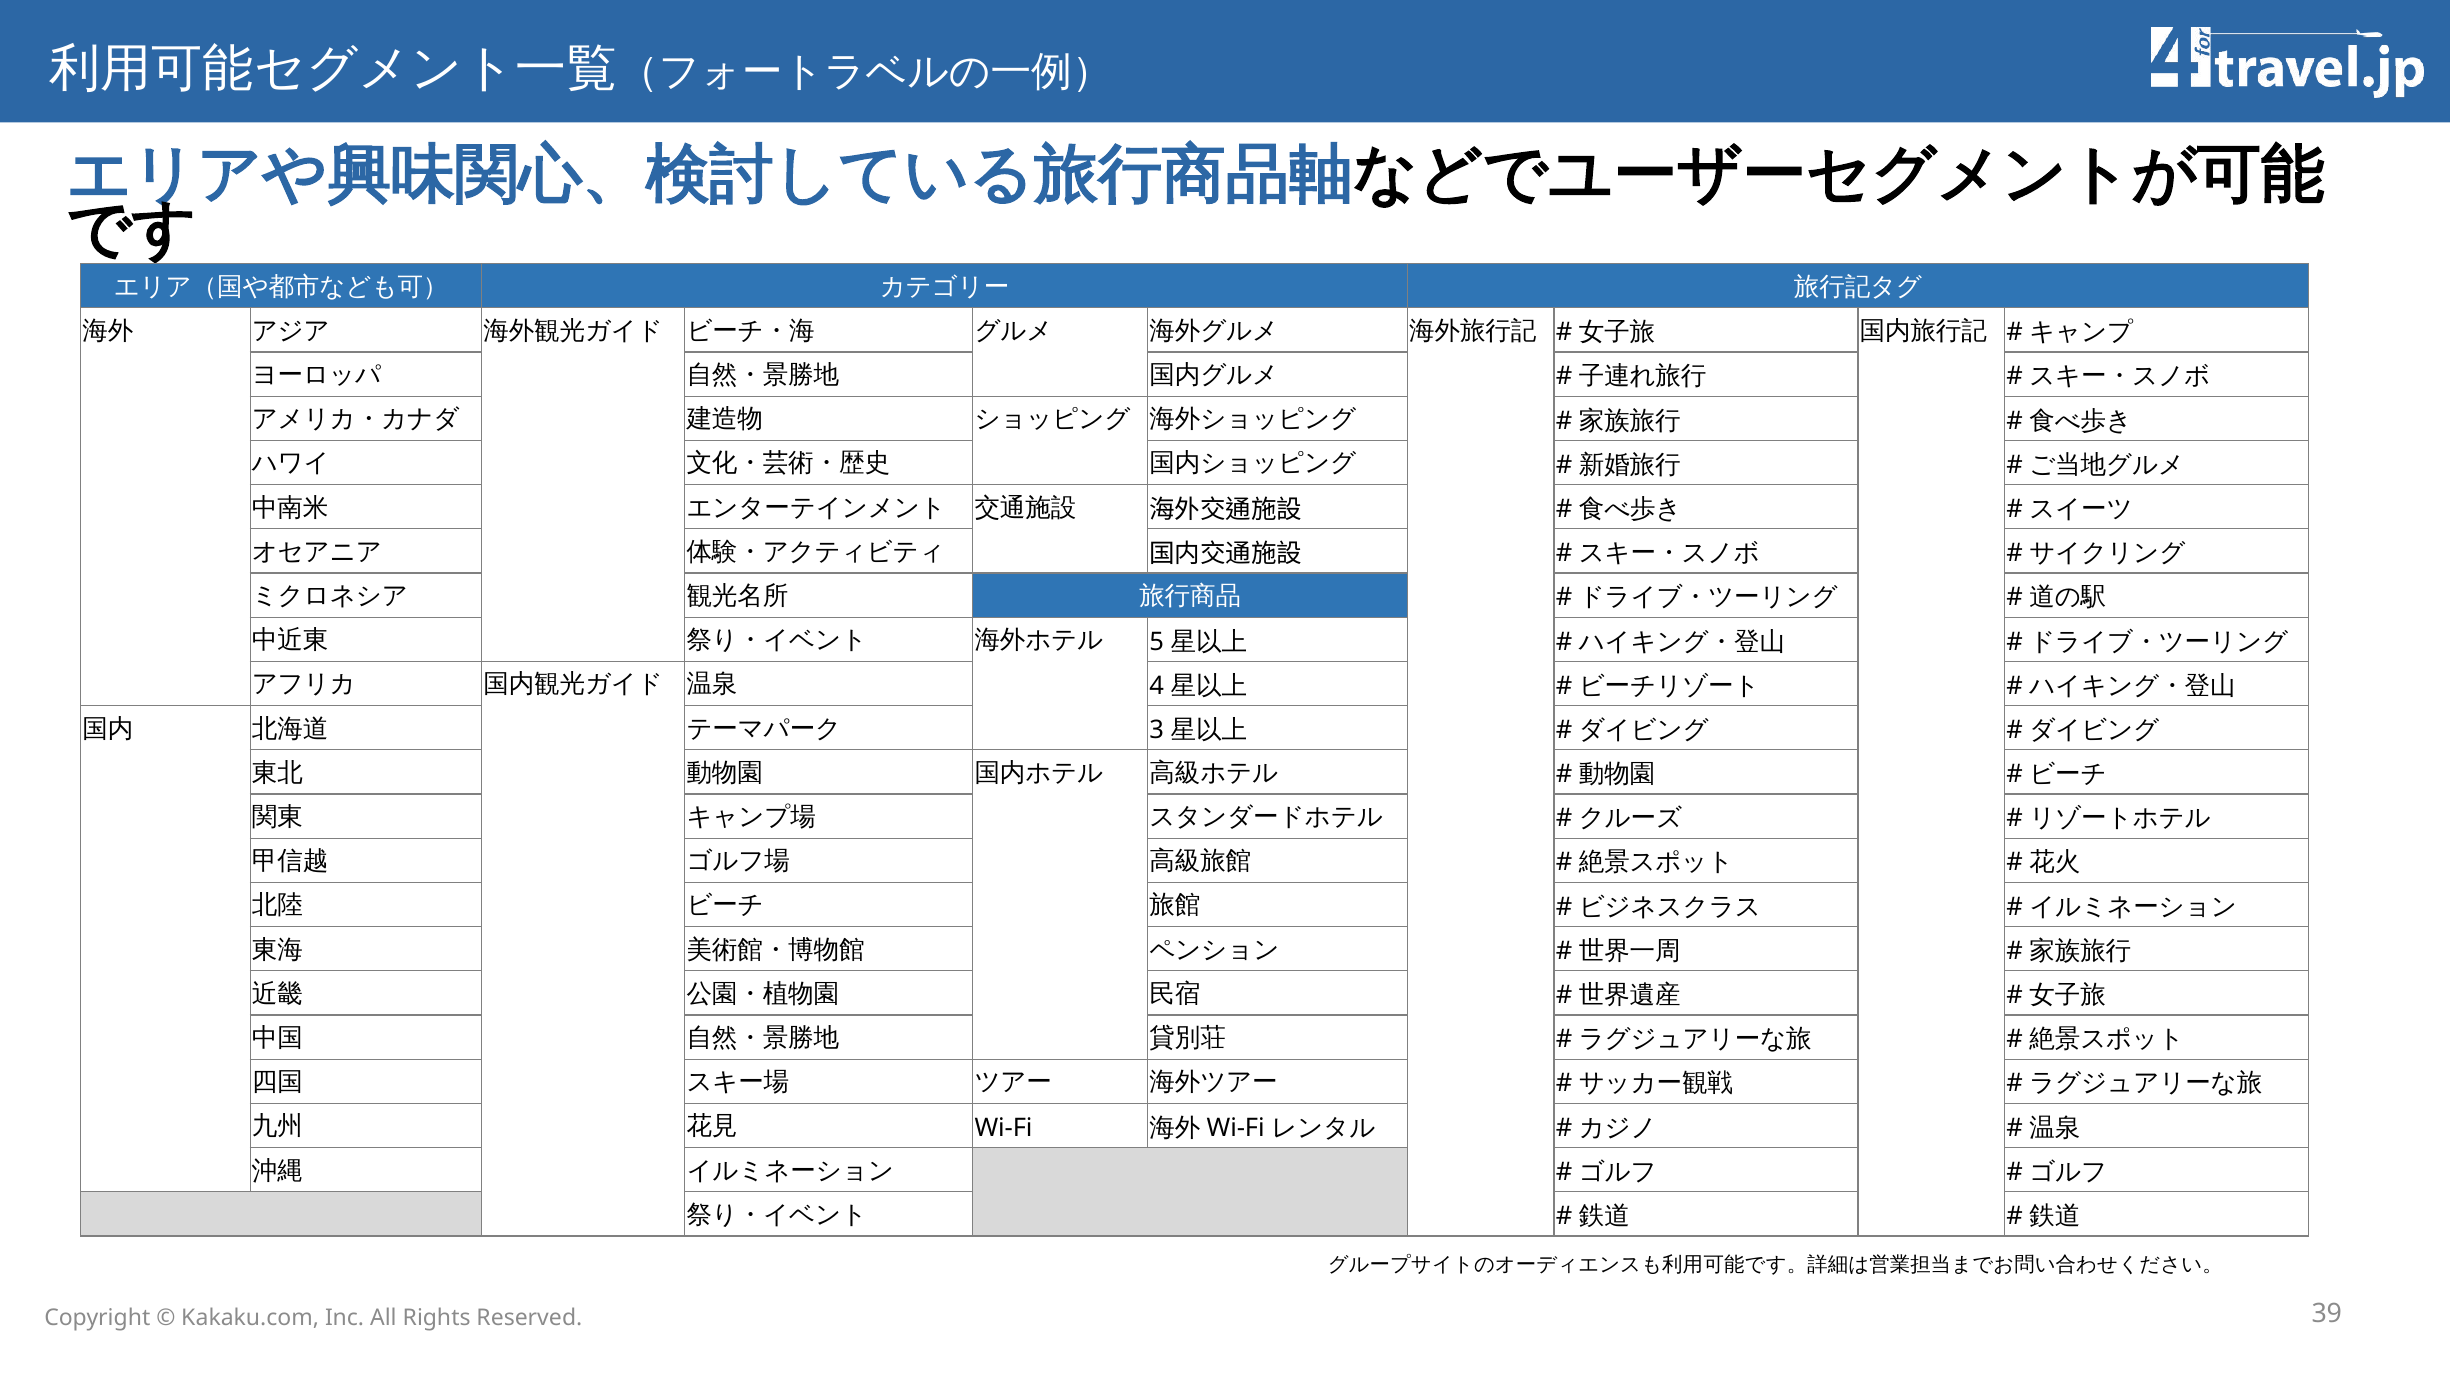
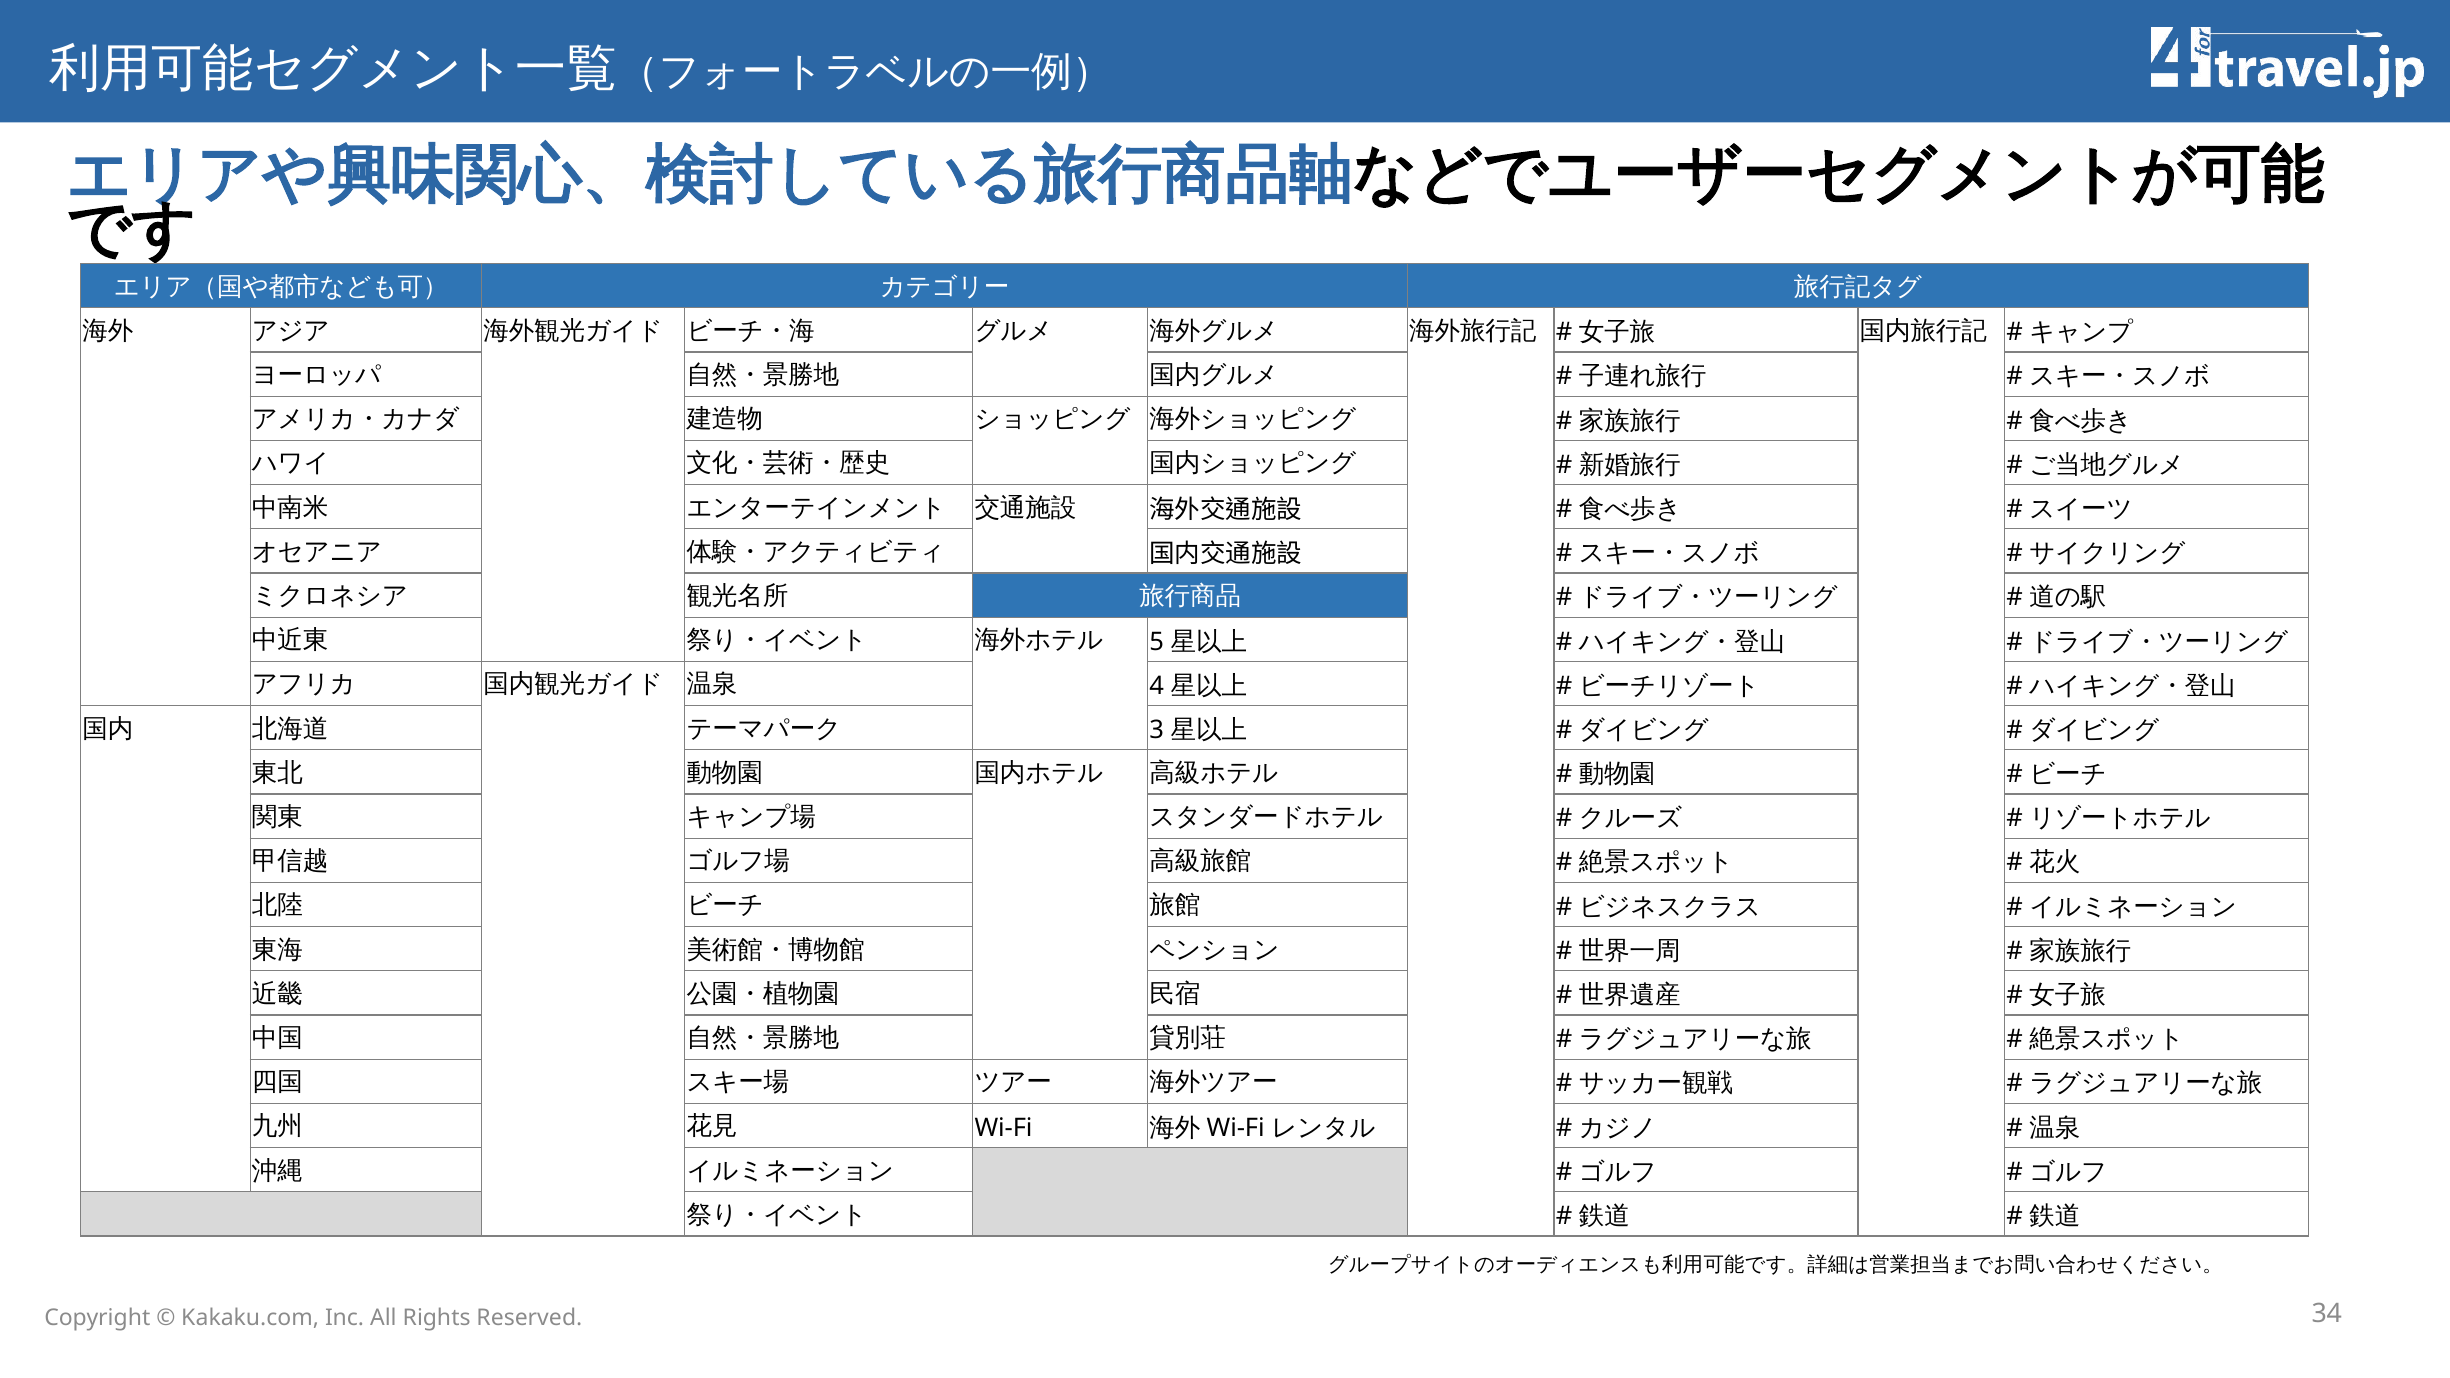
39: 39 -> 34
